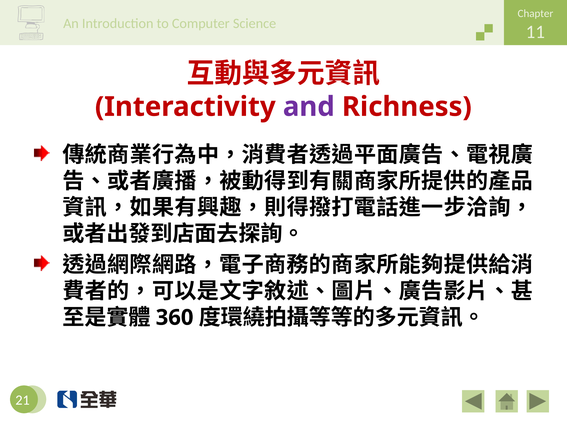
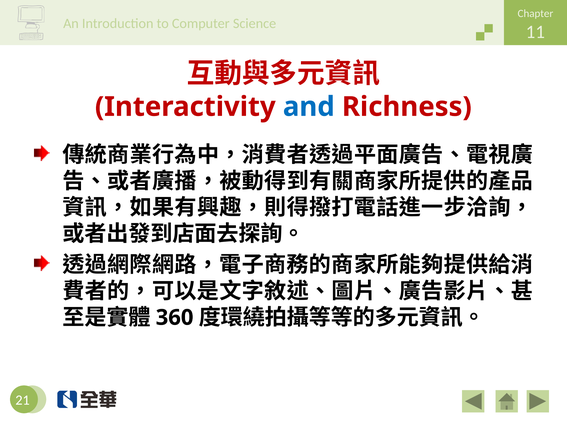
and colour: purple -> blue
